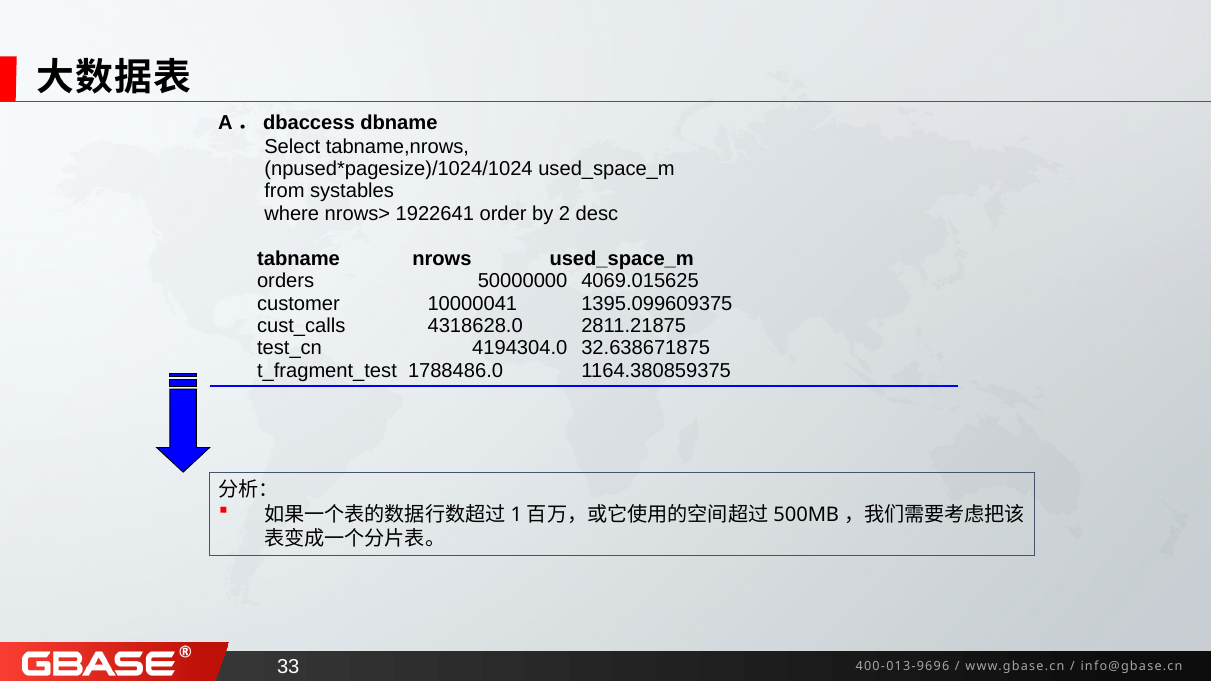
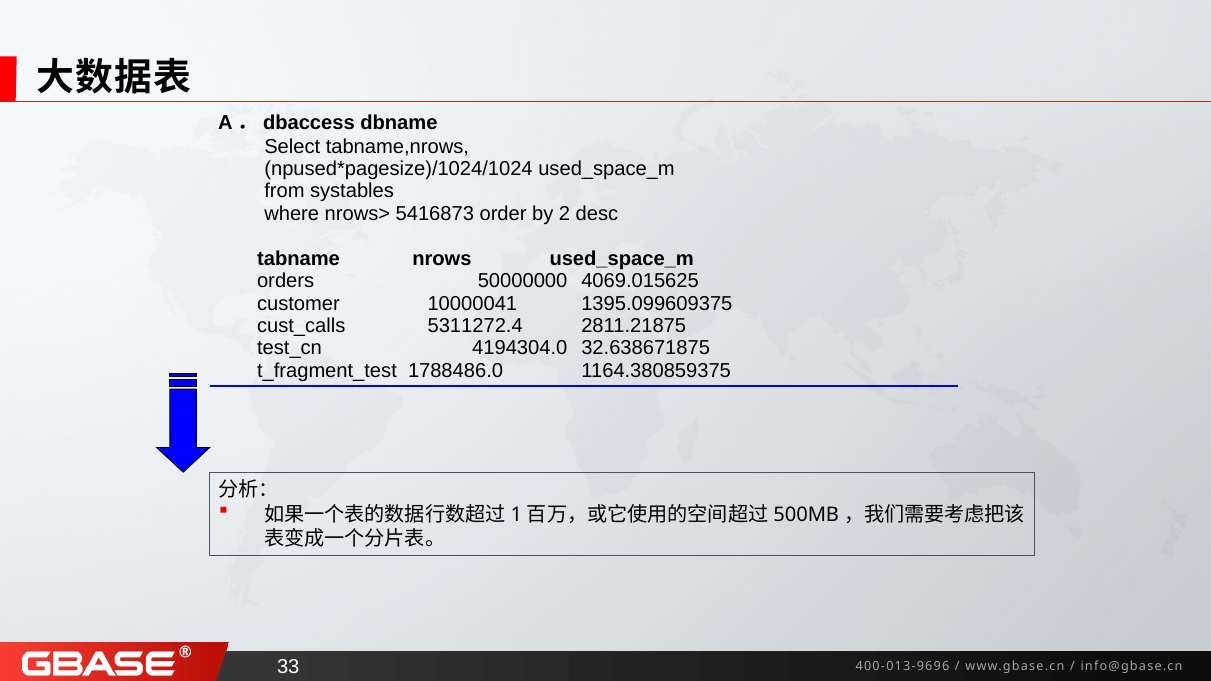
1922641: 1922641 -> 5416873
4318628.0: 4318628.0 -> 5311272.4
